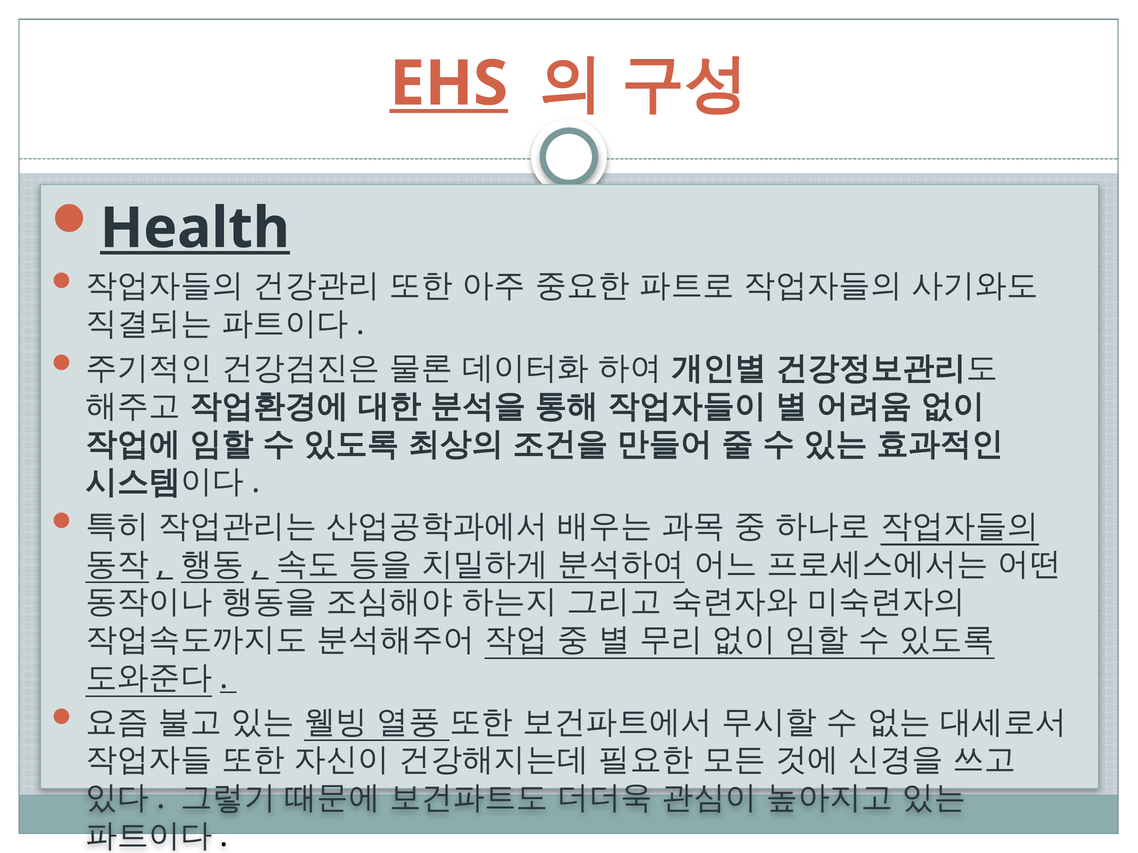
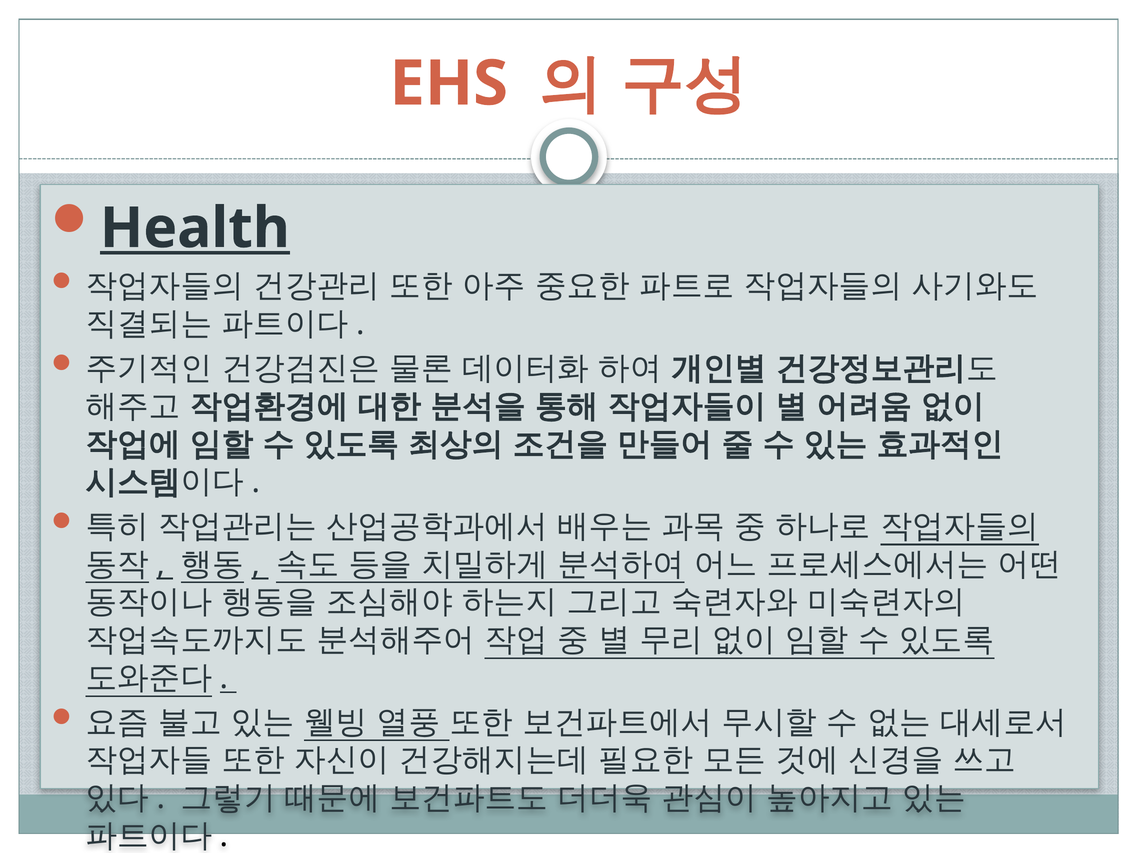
EHS underline: present -> none
